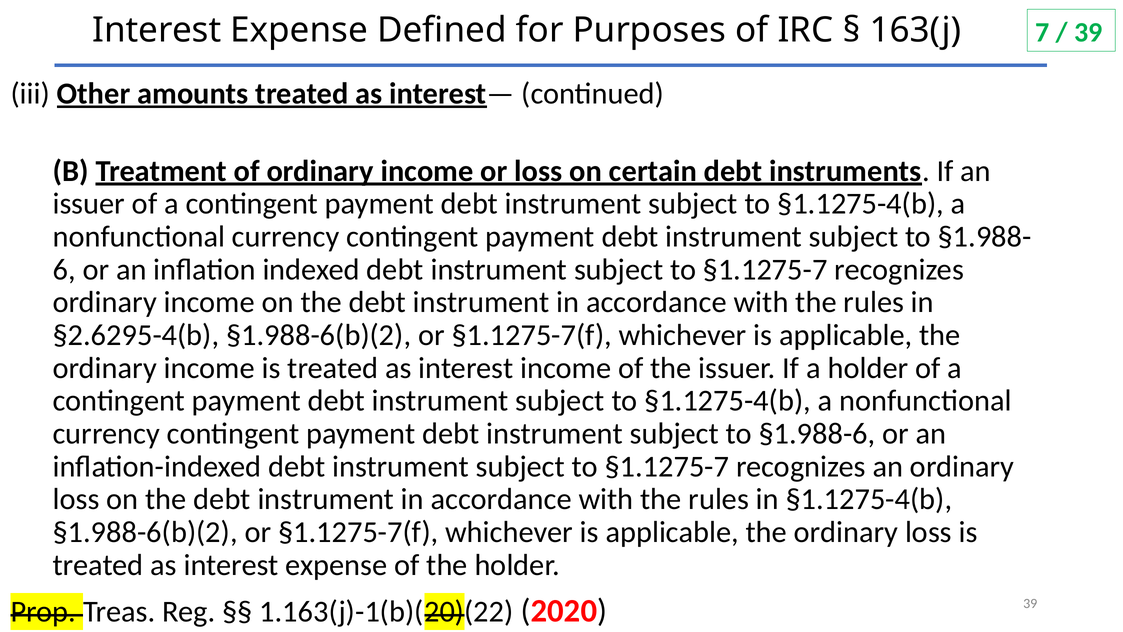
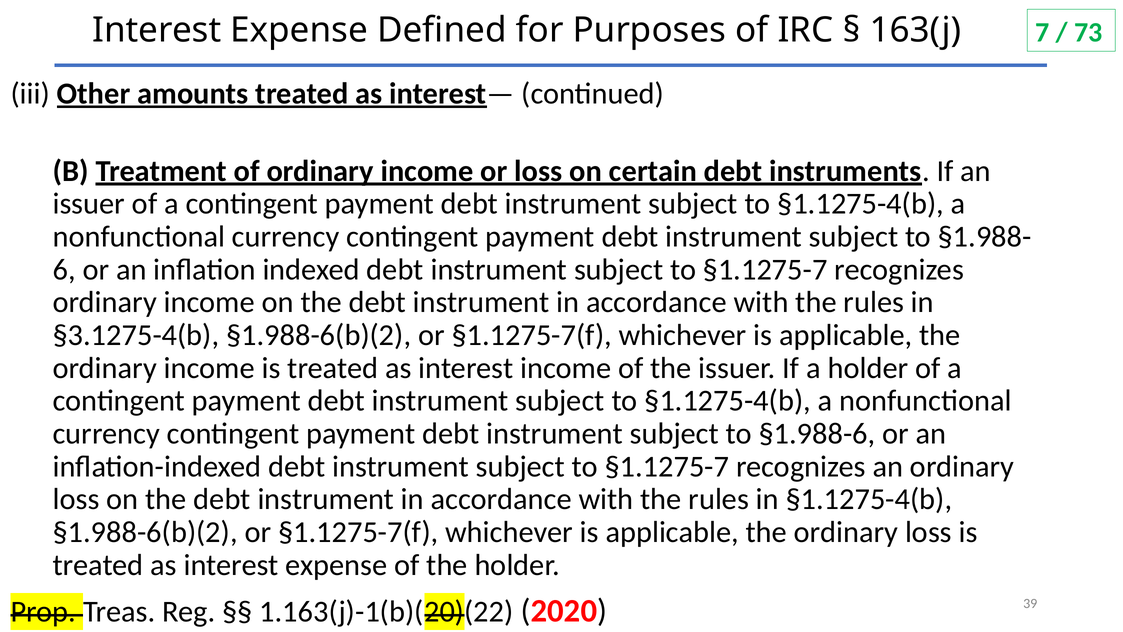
39 at (1088, 32): 39 -> 73
§2.6295-4(b: §2.6295-4(b -> §3.1275-4(b
